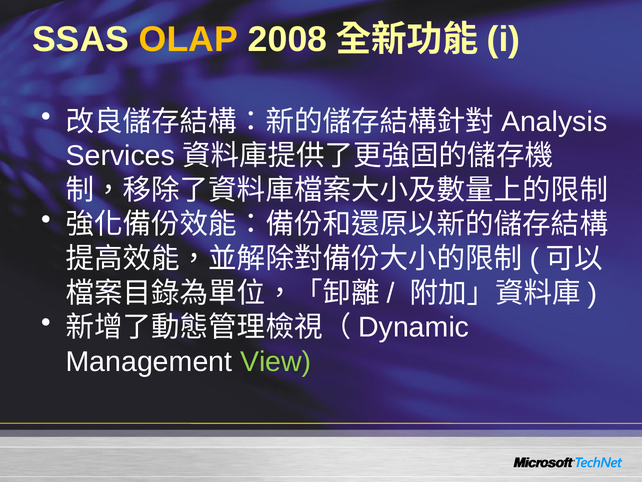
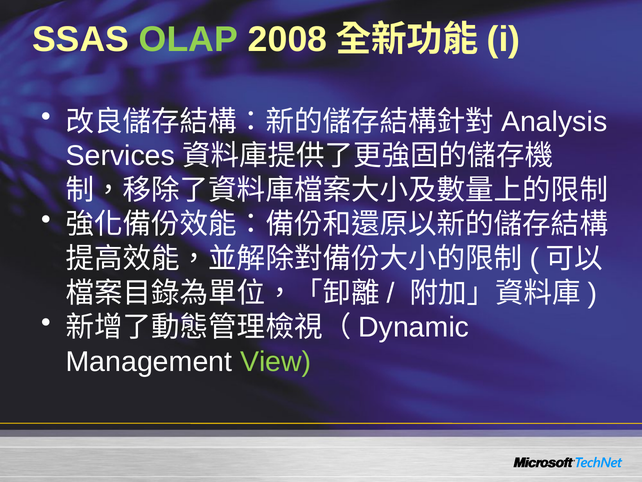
OLAP colour: yellow -> light green
